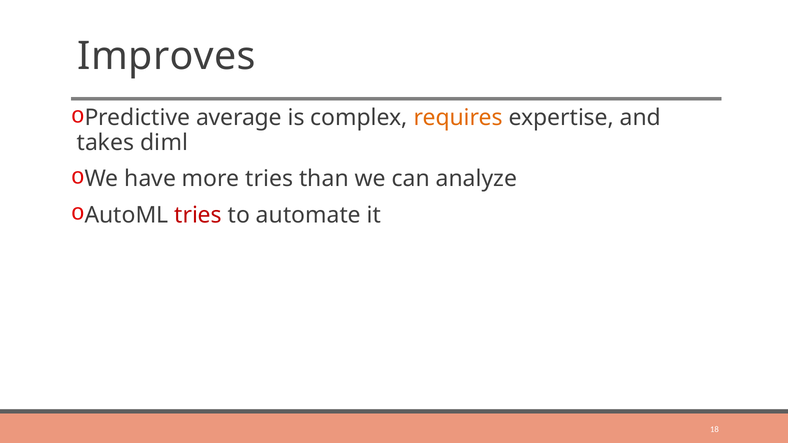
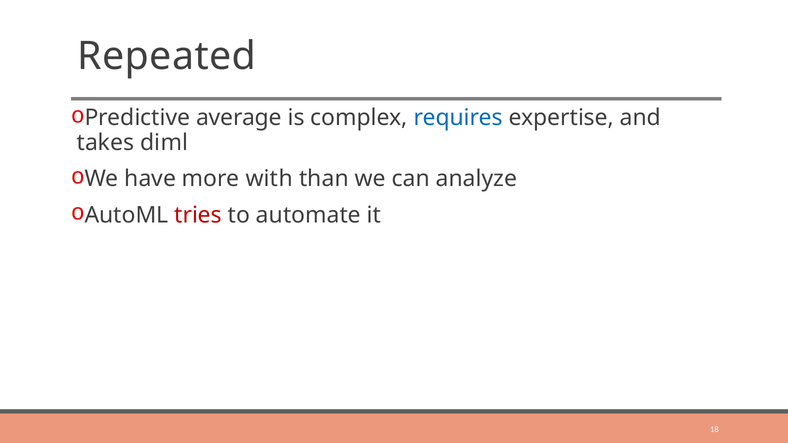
Improves: Improves -> Repeated
requires colour: orange -> blue
more tries: tries -> with
